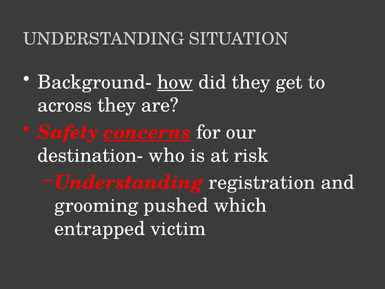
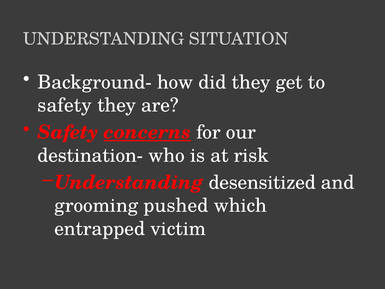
how underline: present -> none
across at (65, 105): across -> safety
registration: registration -> desensitized
